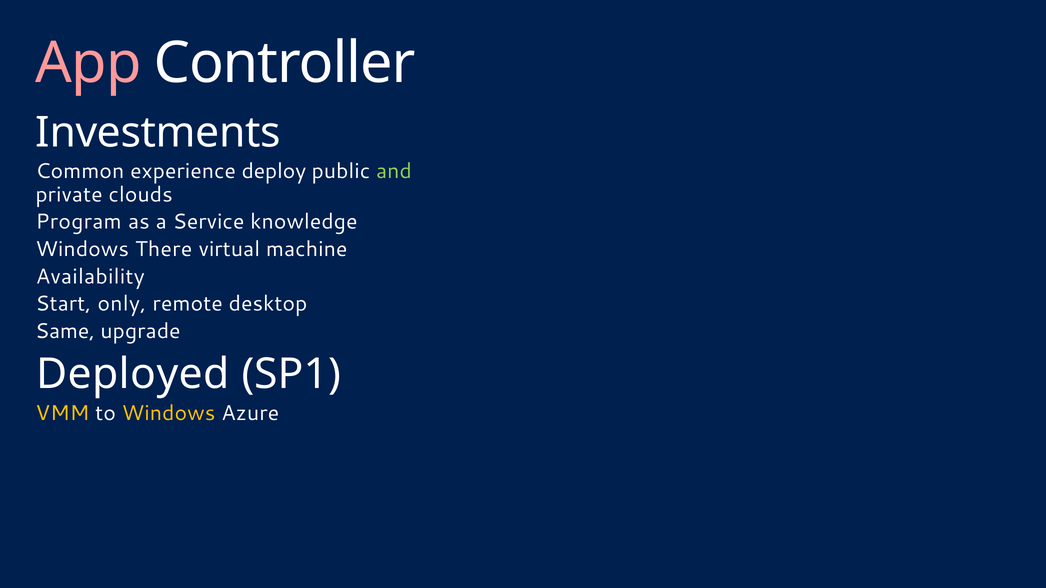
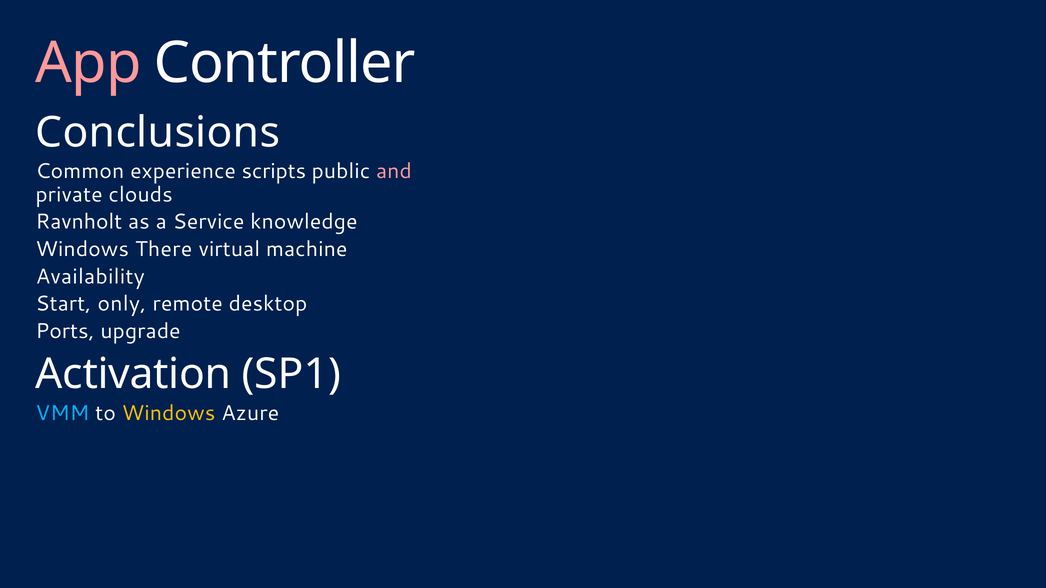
Investments: Investments -> Conclusions
deploy: deploy -> scripts
and colour: light green -> pink
Program: Program -> Ravnholt
Same: Same -> Ports
Deployed: Deployed -> Activation
VMM colour: yellow -> light blue
